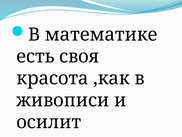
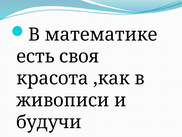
осилит: осилит -> будучи
